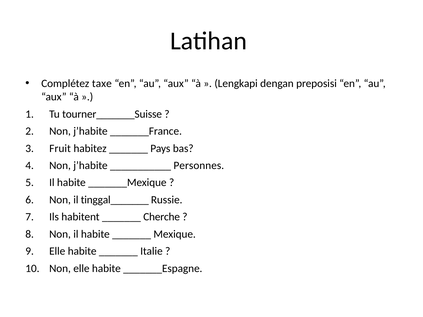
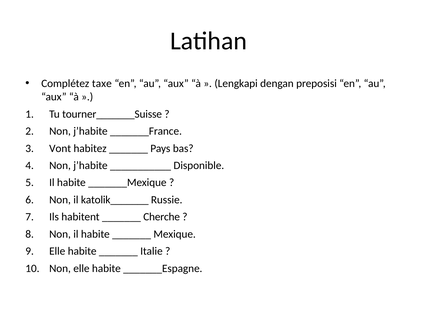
Fruit: Fruit -> Vont
Personnes: Personnes -> Disponible
tinggal_______: tinggal_______ -> katolik_______
